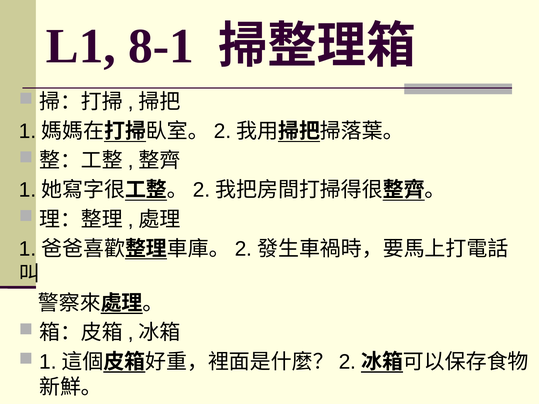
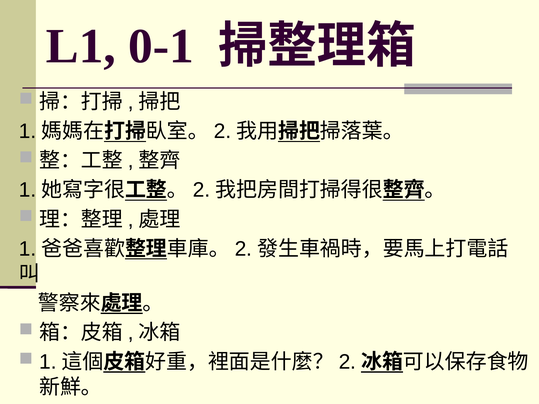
8-1: 8-1 -> 0-1
